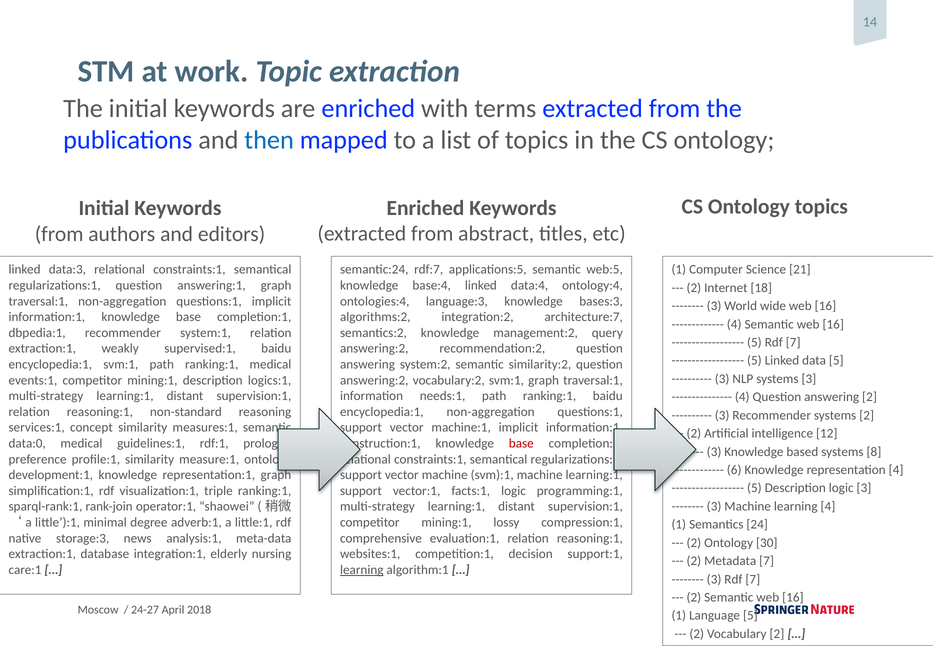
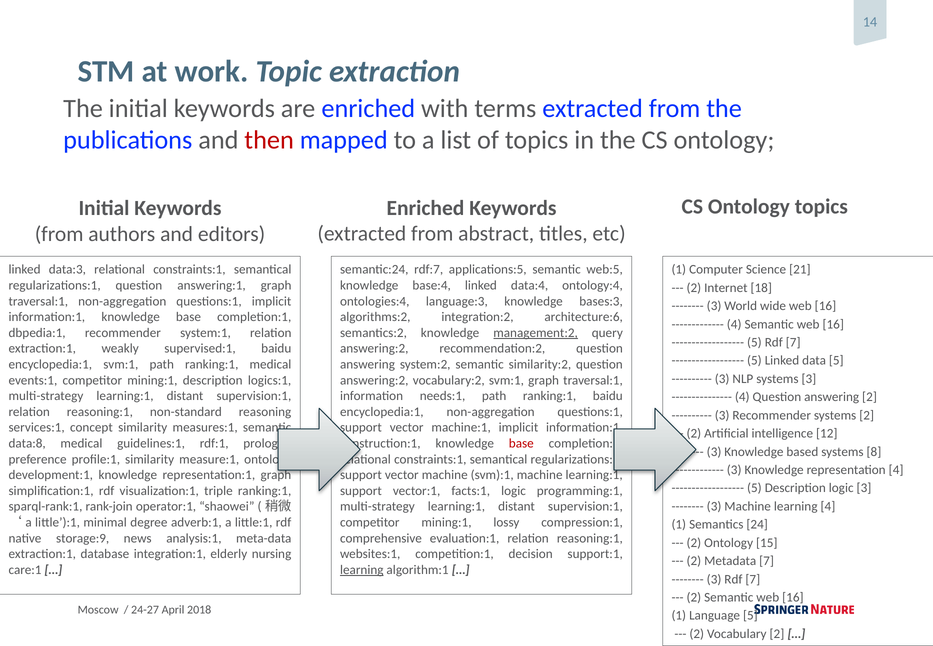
then colour: blue -> red
architecture:7: architecture:7 -> architecture:6
management:2 underline: none -> present
data:0: data:0 -> data:8
6 at (734, 470): 6 -> 3
storage:3: storage:3 -> storage:9
30: 30 -> 15
